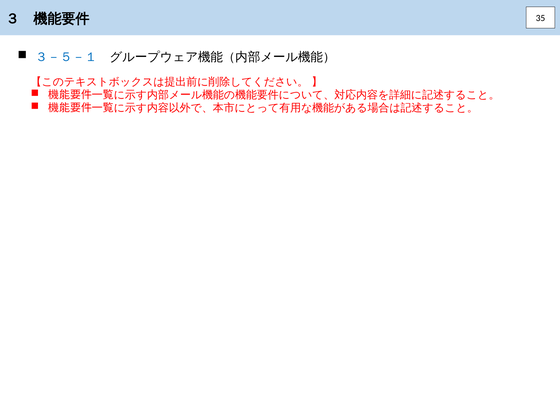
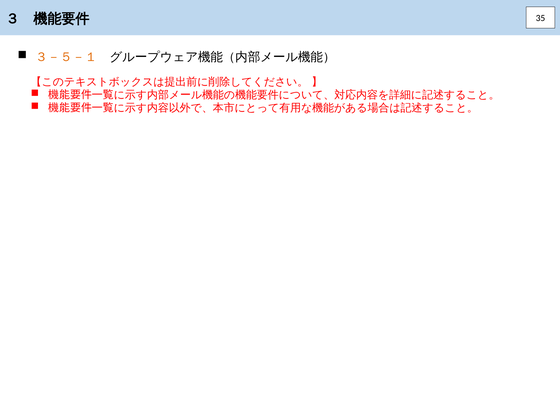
３－５－１ colour: blue -> orange
